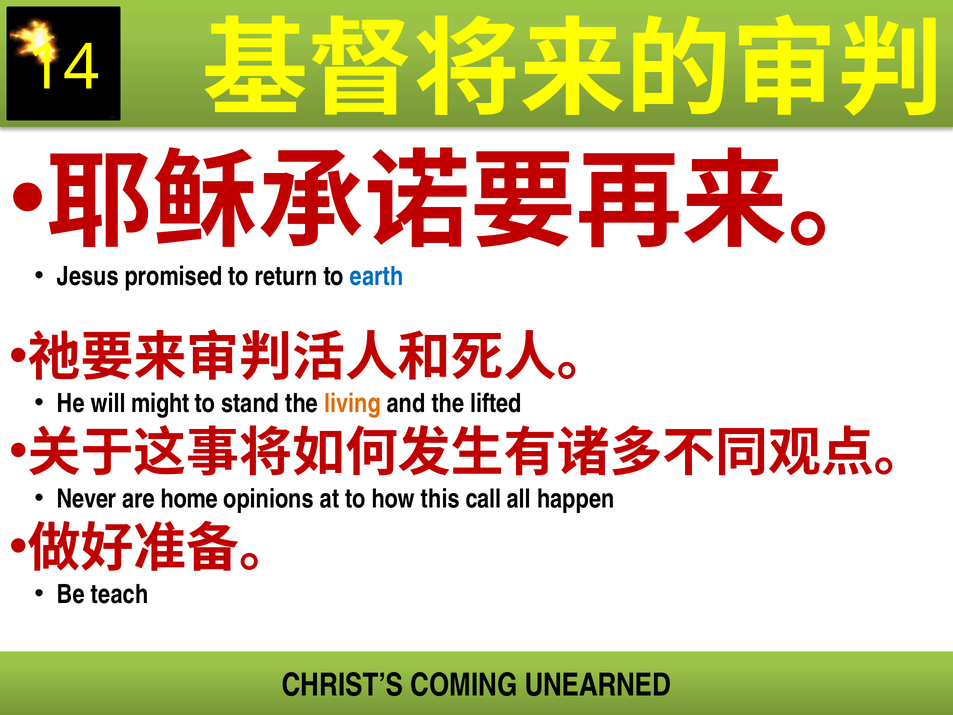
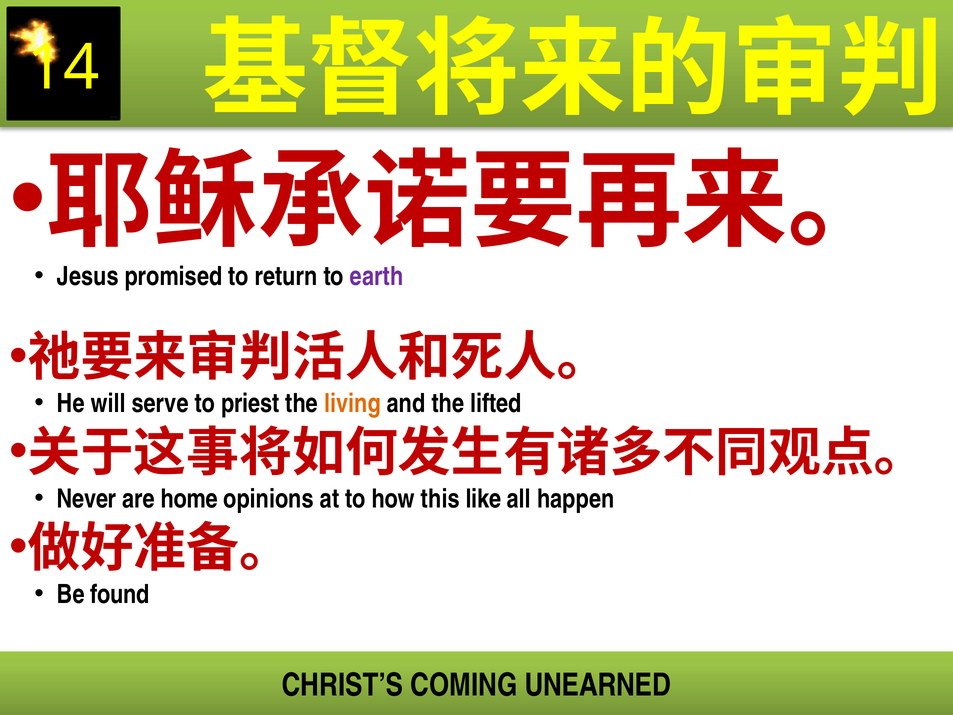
earth colour: blue -> purple
might: might -> serve
stand: stand -> priest
call: call -> like
teach: teach -> found
